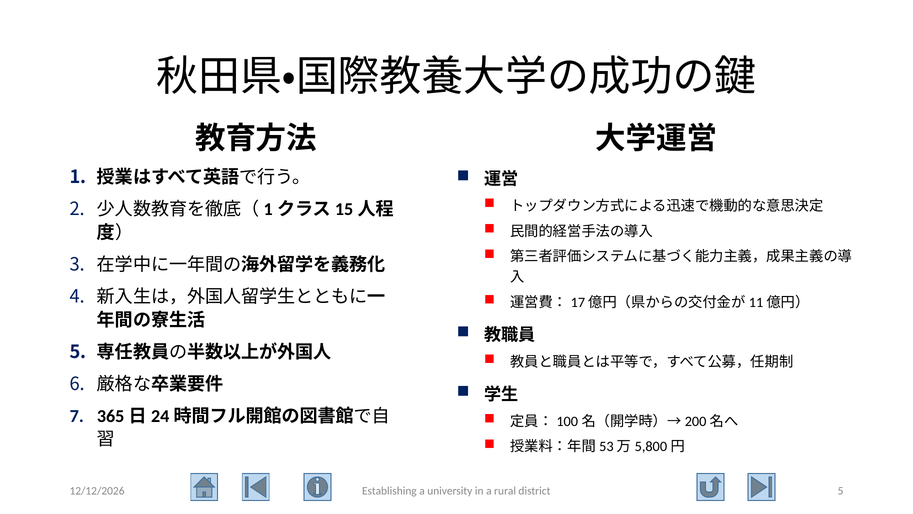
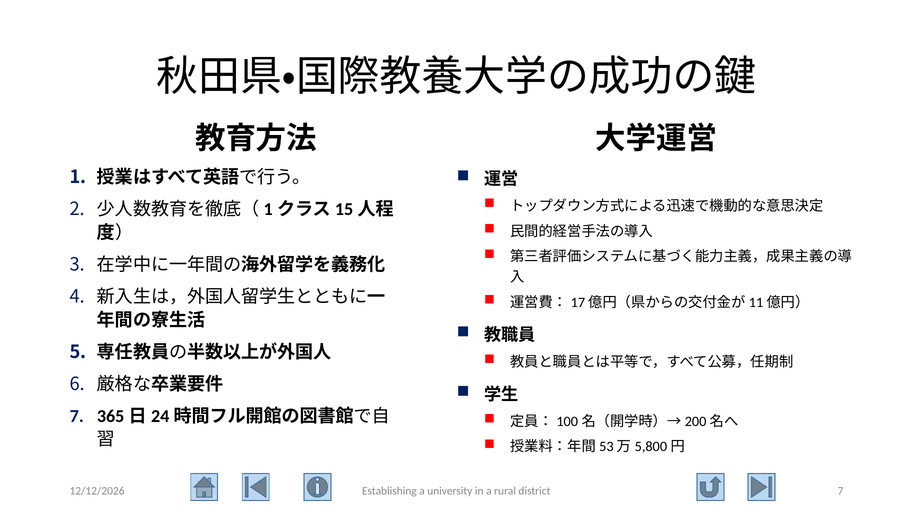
district 5: 5 -> 7
